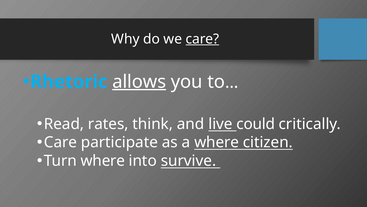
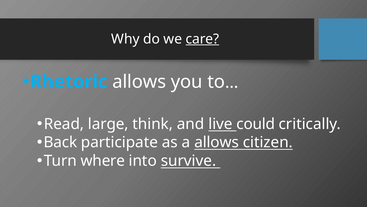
allows at (139, 82) underline: present -> none
rates: rates -> large
Care at (60, 142): Care -> Back
a where: where -> allows
